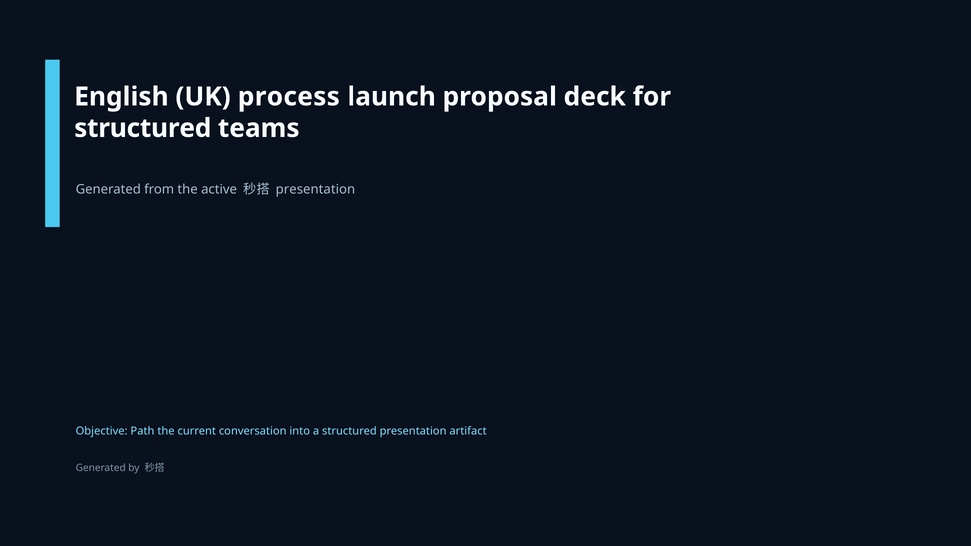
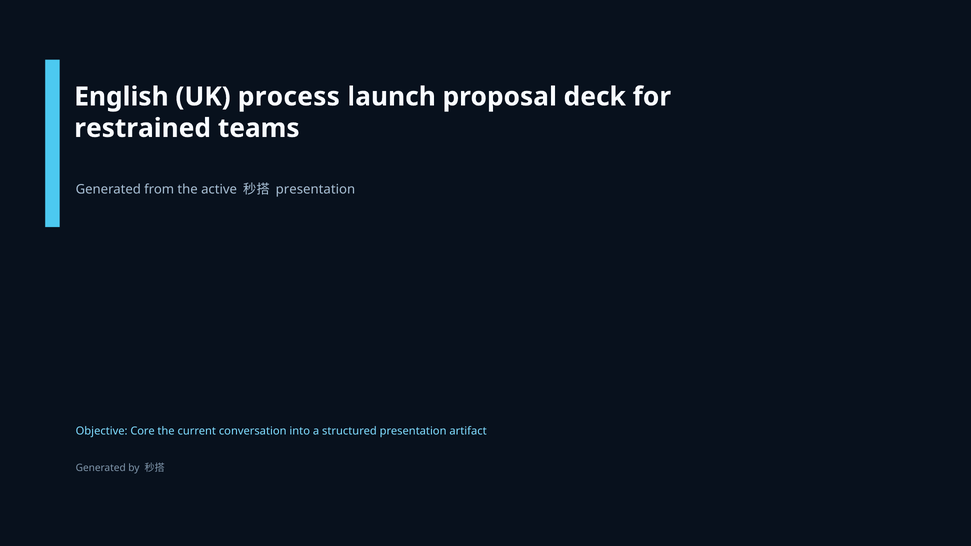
structured at (143, 128): structured -> restrained
Path: Path -> Core
